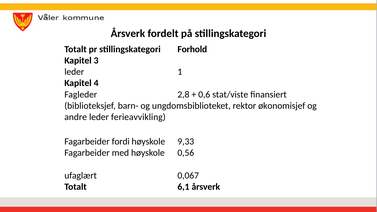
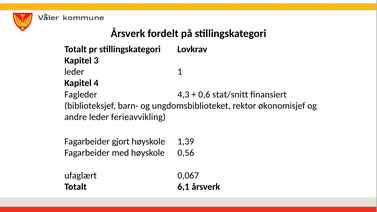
Forhold: Forhold -> Lovkrav
2,8: 2,8 -> 4,3
stat/viste: stat/viste -> stat/snitt
fordi: fordi -> gjort
9,33: 9,33 -> 1,39
